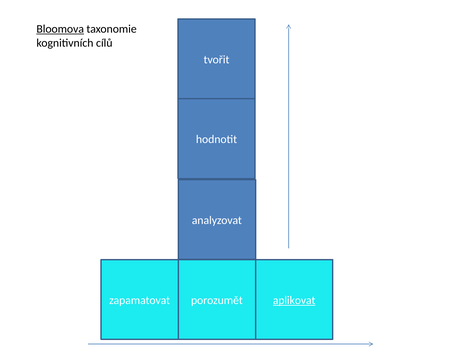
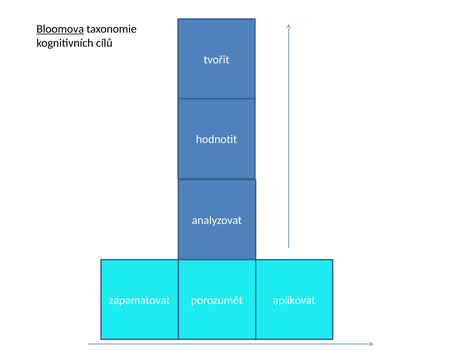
aplikovat underline: present -> none
